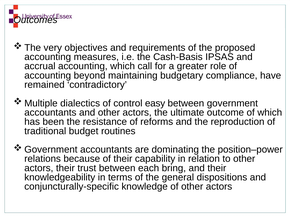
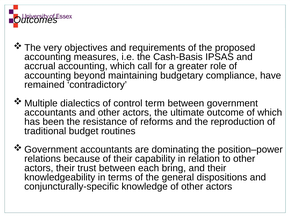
easy: easy -> term
